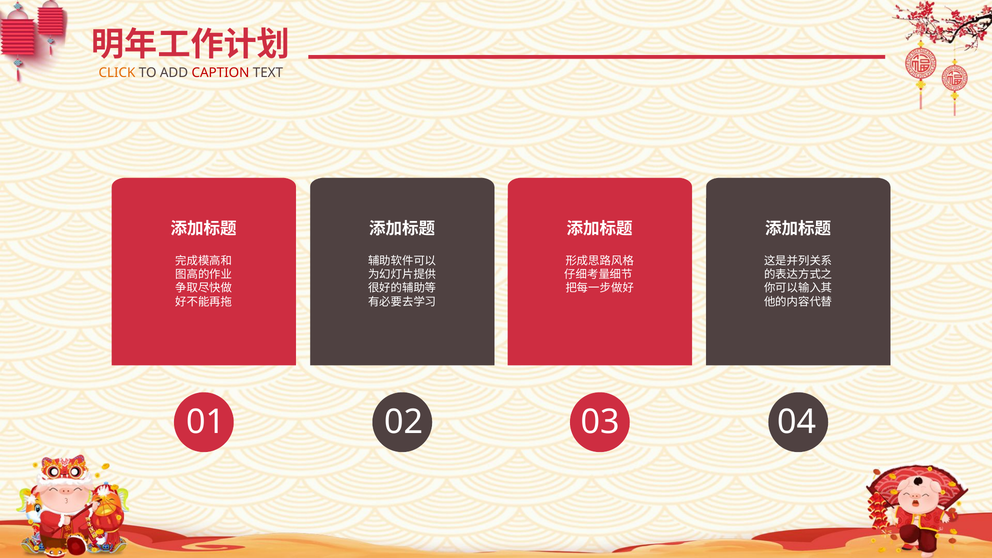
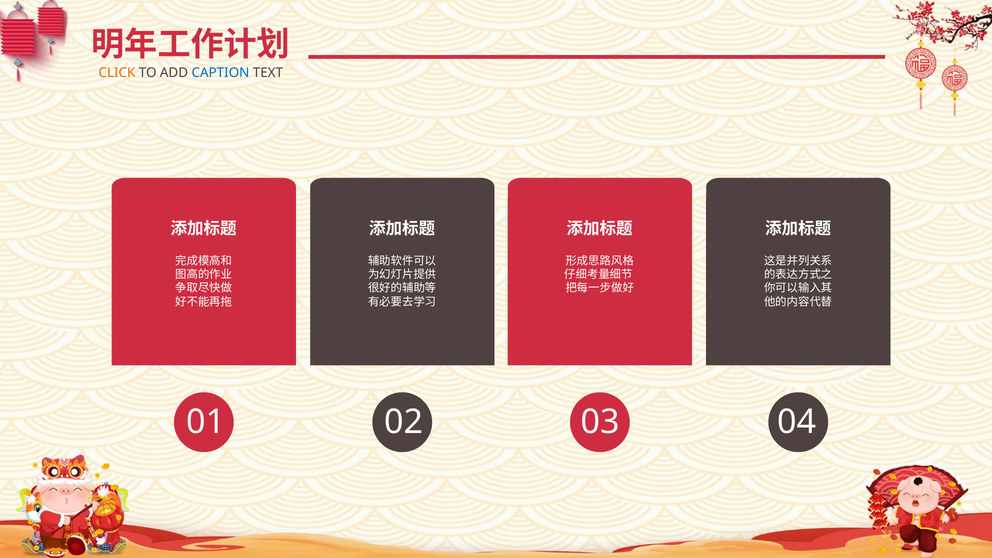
CAPTION colour: red -> blue
